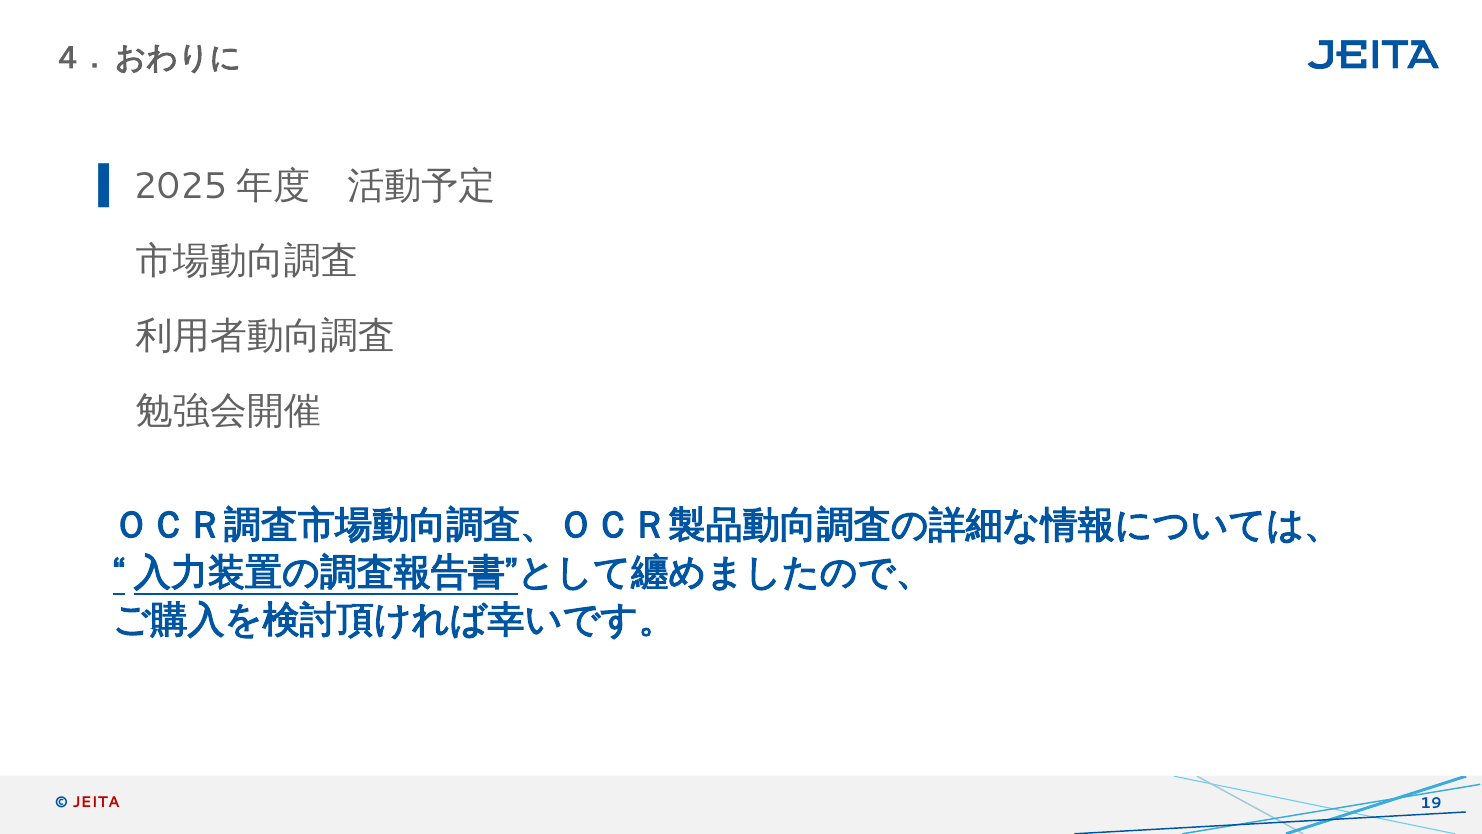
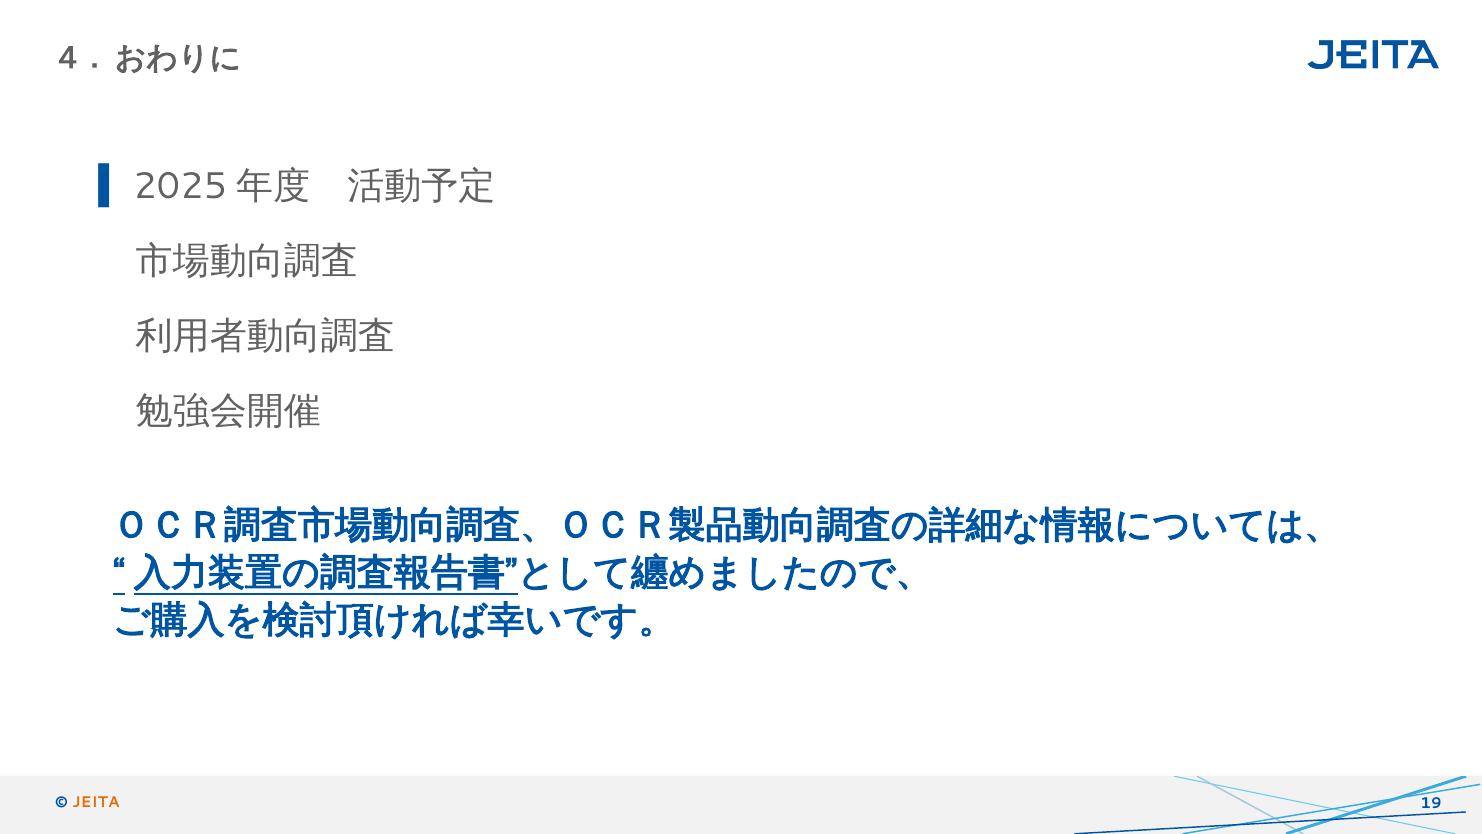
JEITA colour: red -> orange
